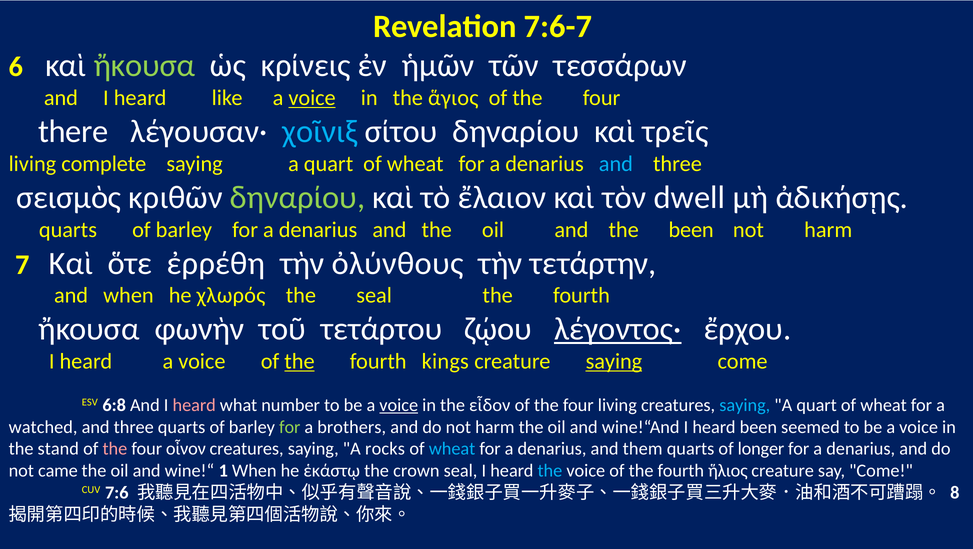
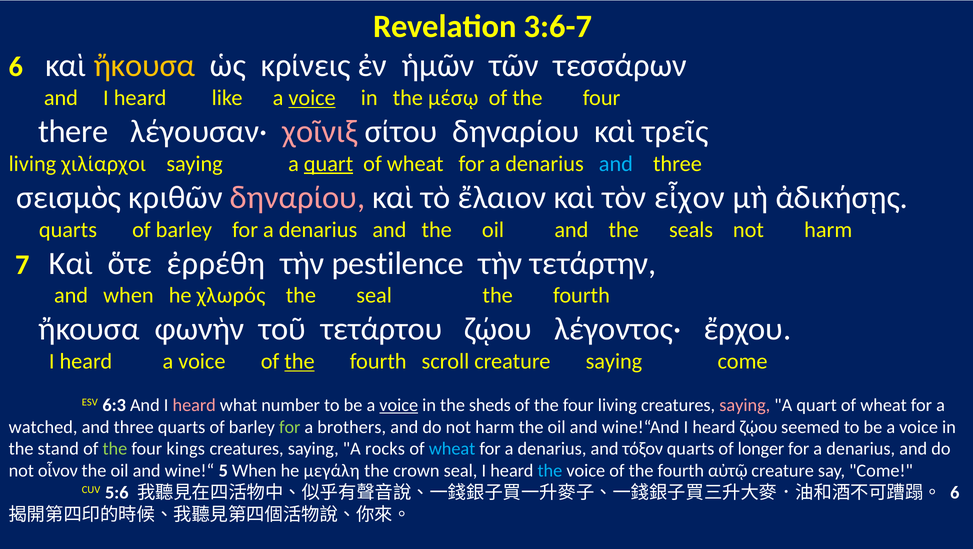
7:6-7: 7:6-7 -> 3:6-7
ἤκουσα at (144, 66) colour: light green -> yellow
ἅγιος: ἅγιος -> μέσῳ
χοῖνιξ colour: light blue -> pink
complete: complete -> χιλίαρχοι
quart at (329, 164) underline: none -> present
δηναρίου at (298, 197) colour: light green -> pink
dwell: dwell -> εἶχον
the been: been -> seals
ὀλύνθους: ὀλύνθους -> pestilence
λέγοντος· underline: present -> none
kings: kings -> scroll
saying at (614, 361) underline: present -> none
6:8: 6:8 -> 6:3
εἶδον: εἶδον -> sheds
saying at (745, 405) colour: light blue -> pink
heard been: been -> ζῴου
the at (115, 449) colour: pink -> light green
οἶνον: οἶνον -> kings
them: them -> τόξον
came: came -> οἶνον
1: 1 -> 5
ἑκάστῳ: ἑκάστῳ -> μεγάλη
ἥλιος: ἥλιος -> αὐτῷ
7:6: 7:6 -> 5:6
8 at (955, 493): 8 -> 6
